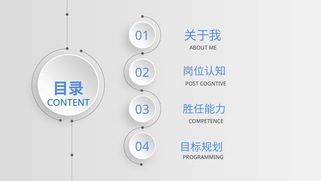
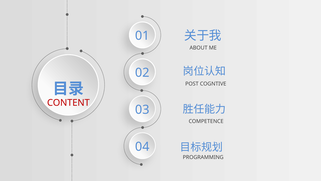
CONTENT colour: blue -> red
